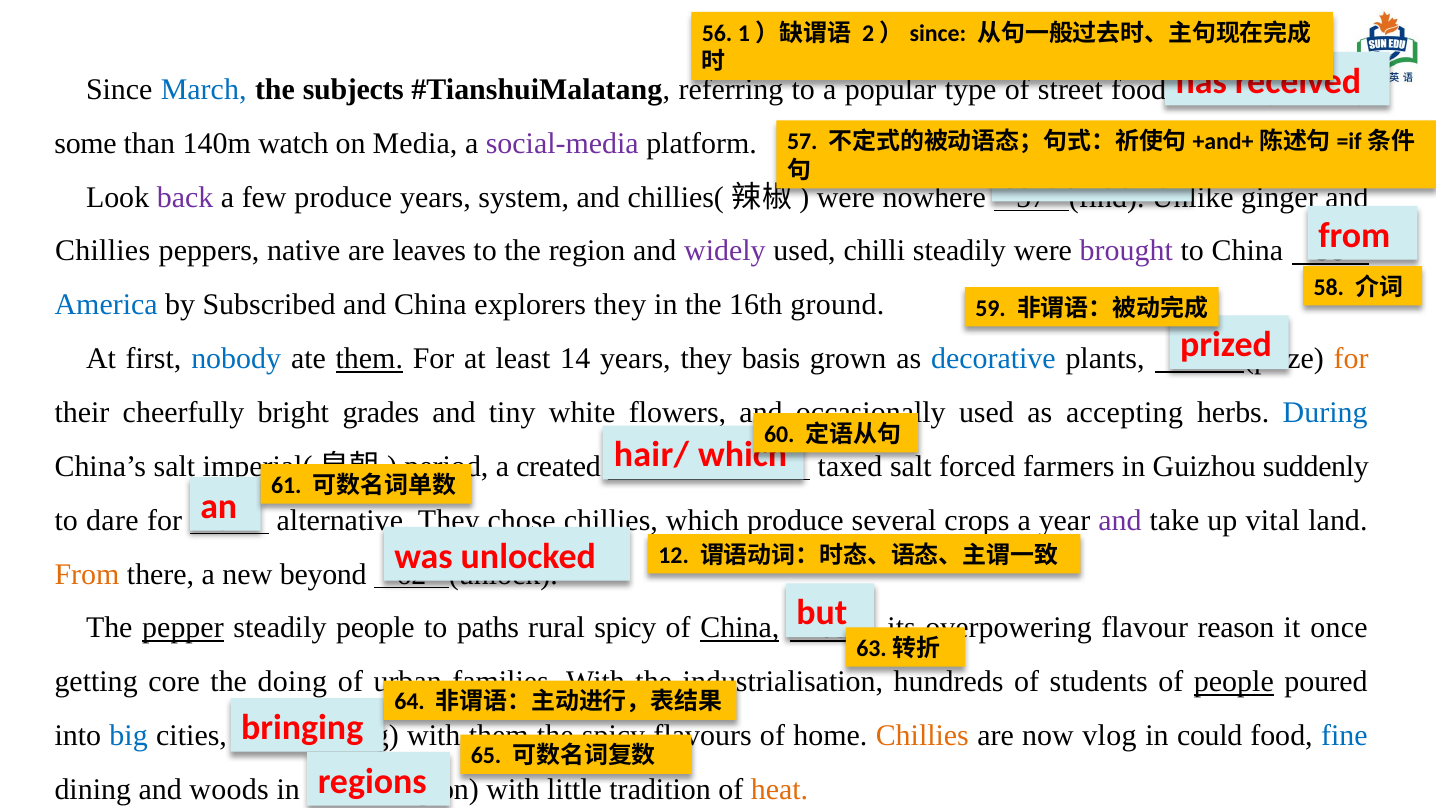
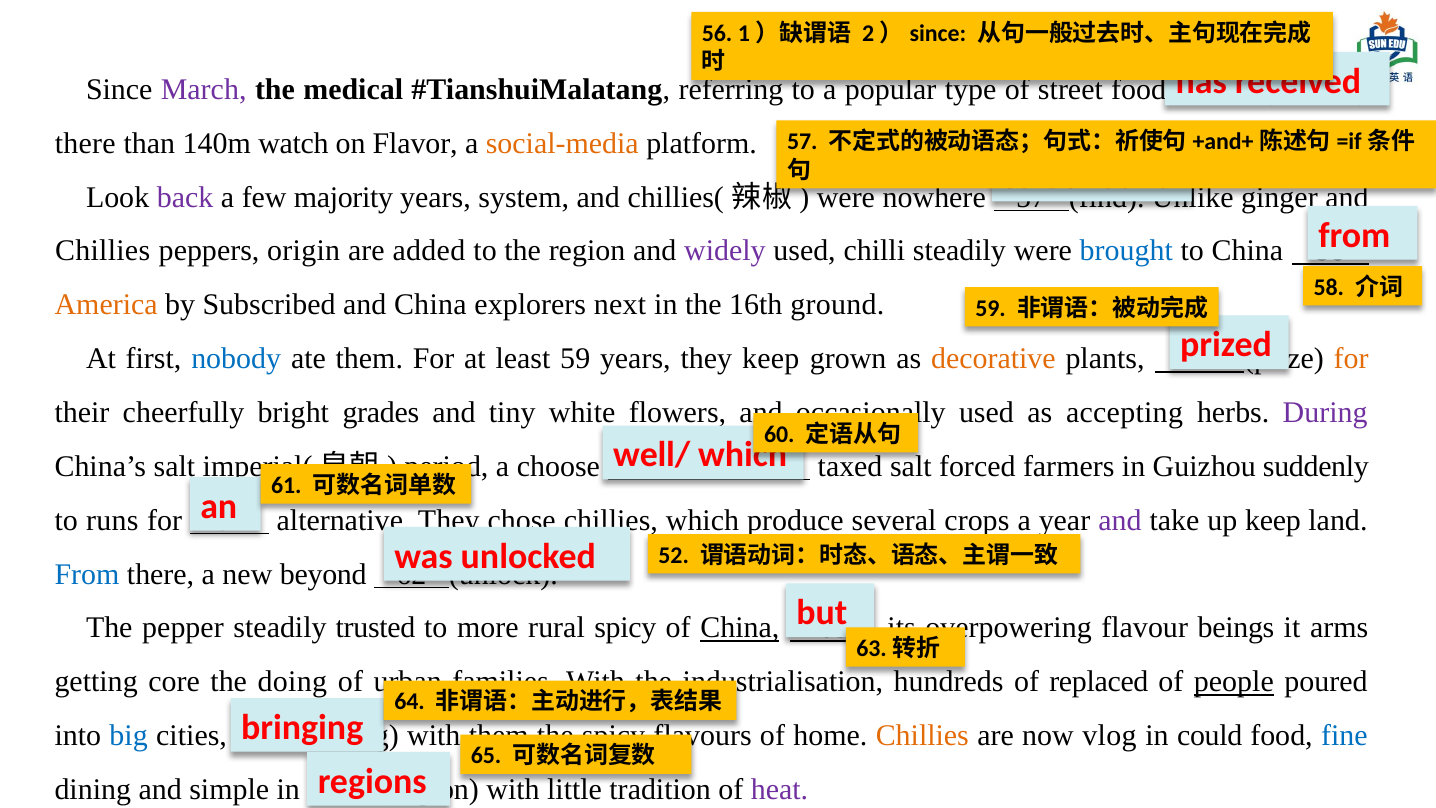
March colour: blue -> purple
subjects: subjects -> medical
some at (86, 143): some -> there
Media: Media -> Flavor
social-media colour: purple -> orange
few produce: produce -> majority
native: native -> origin
leaves: leaves -> added
brought colour: purple -> blue
America colour: blue -> orange
explorers they: they -> next
them at (369, 359) underline: present -> none
least 14: 14 -> 59
they basis: basis -> keep
decorative colour: blue -> orange
During colour: blue -> purple
hair/: hair/ -> well/
created: created -> choose
dare: dare -> runs
up vital: vital -> keep
12: 12 -> 52
From at (87, 574) colour: orange -> blue
pepper underline: present -> none
steadily people: people -> trusted
paths: paths -> more
reason: reason -> beings
once: once -> arms
students: students -> replaced
woods: woods -> simple
heat colour: orange -> purple
